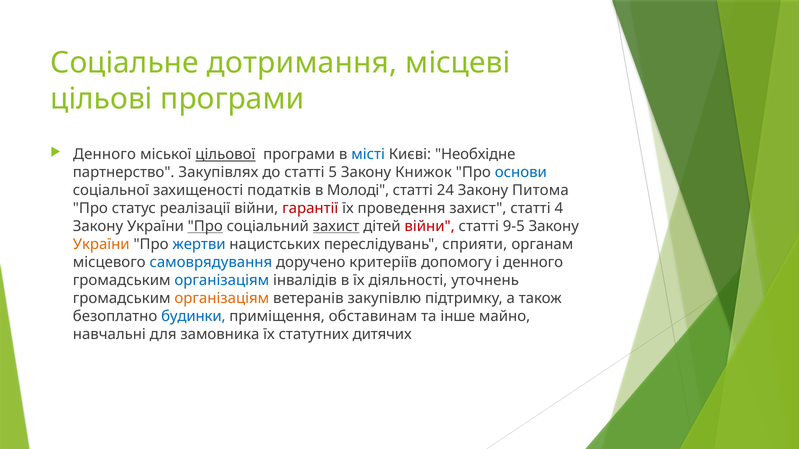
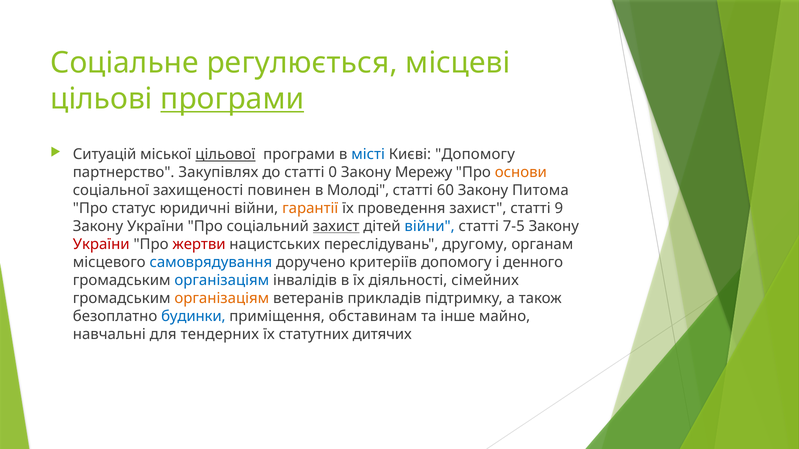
дотримання: дотримання -> регулюється
програми at (232, 99) underline: none -> present
Денного at (105, 155): Денного -> Ситуацій
Києві Необхідне: Необхідне -> Допомогу
5: 5 -> 0
Книжок: Книжок -> Мережу
основи colour: blue -> orange
податків: податків -> повинен
24: 24 -> 60
реалізації: реалізації -> юридичні
гарантії colour: red -> orange
4: 4 -> 9
Про at (205, 227) underline: present -> none
війни at (430, 227) colour: red -> blue
9-5: 9-5 -> 7-5
України at (101, 245) colour: orange -> red
жертви colour: blue -> red
сприяти: сприяти -> другому
уточнень: уточнень -> сімейних
закупівлю: закупівлю -> прикладів
замовника: замовника -> тендерних
